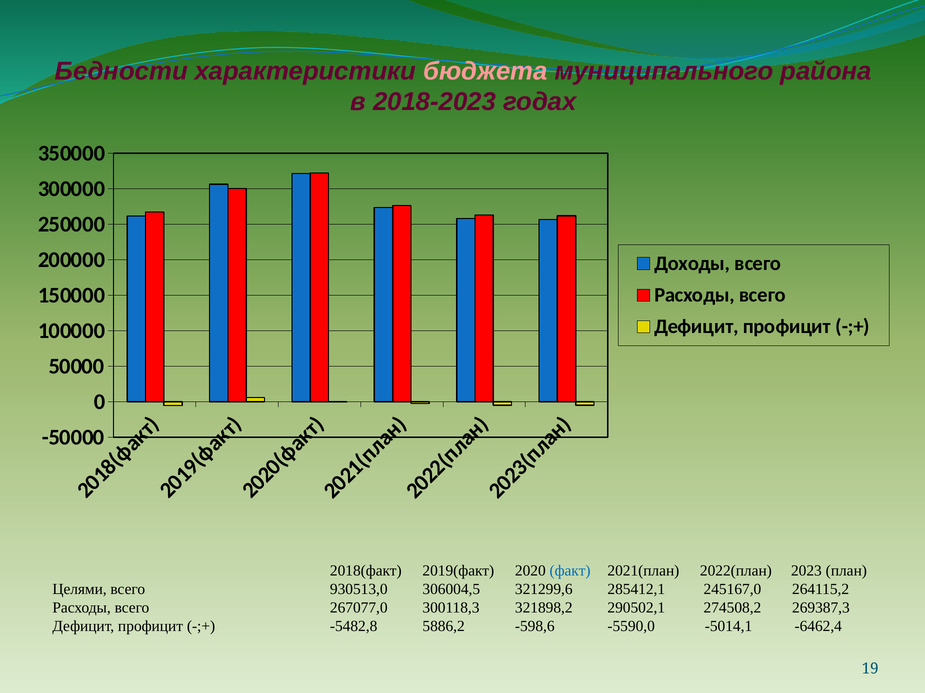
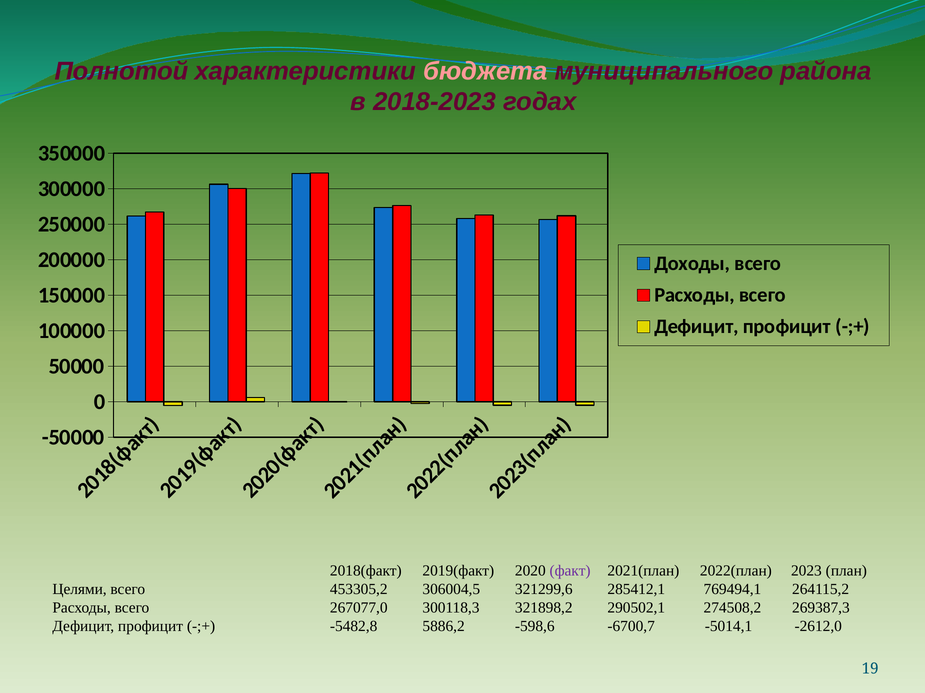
Бедности: Бедности -> Полнотой
факт colour: blue -> purple
930513,0: 930513,0 -> 453305,2
245167,0: 245167,0 -> 769494,1
-5590,0: -5590,0 -> -6700,7
-6462,4: -6462,4 -> -2612,0
